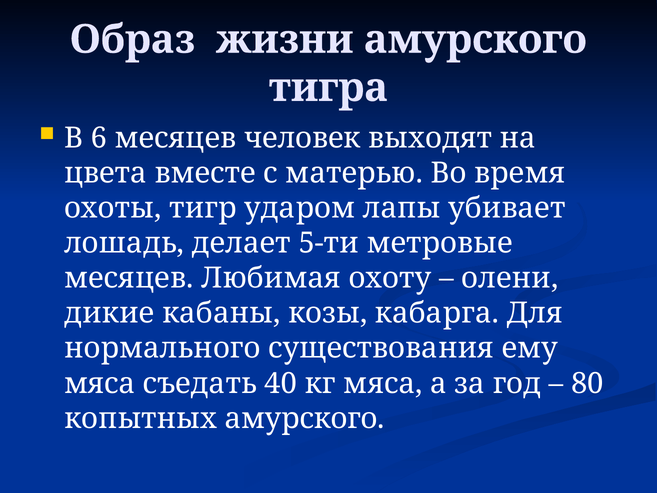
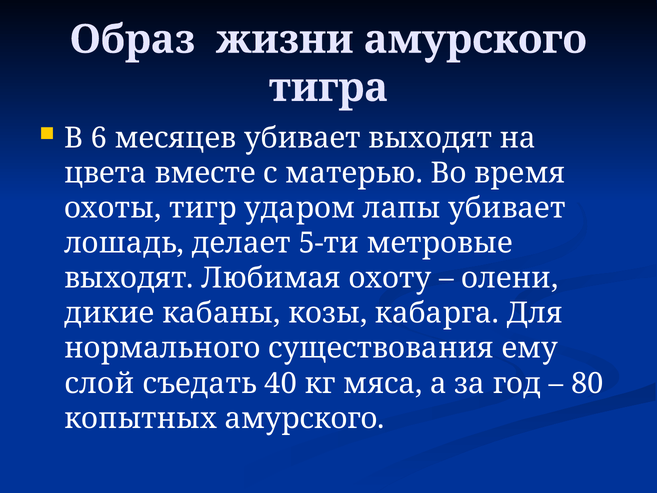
месяцев человек: человек -> убивает
месяцев at (129, 278): месяцев -> выходят
мяса at (100, 383): мяса -> слой
